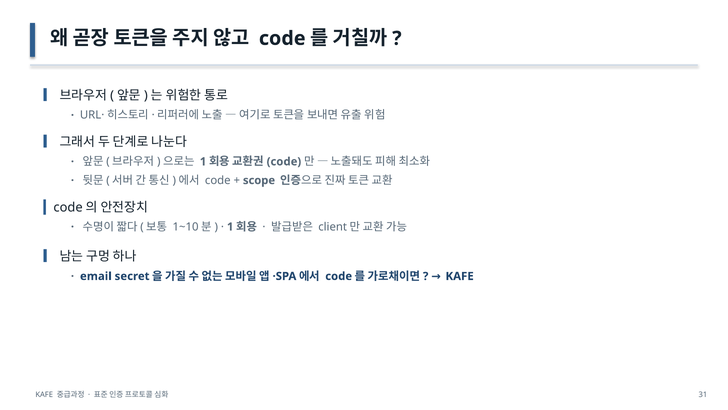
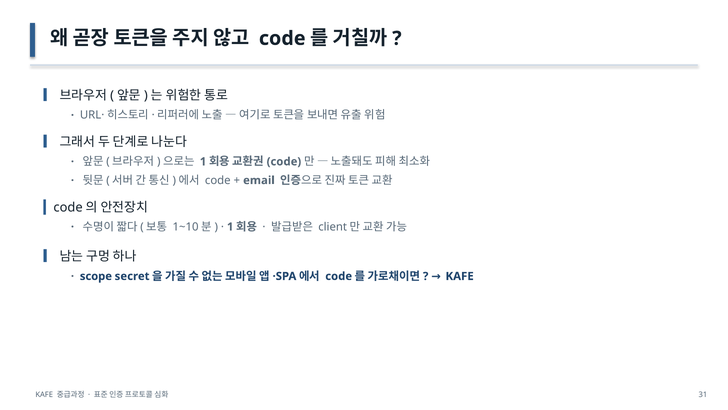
scope: scope -> email
email: email -> scope
